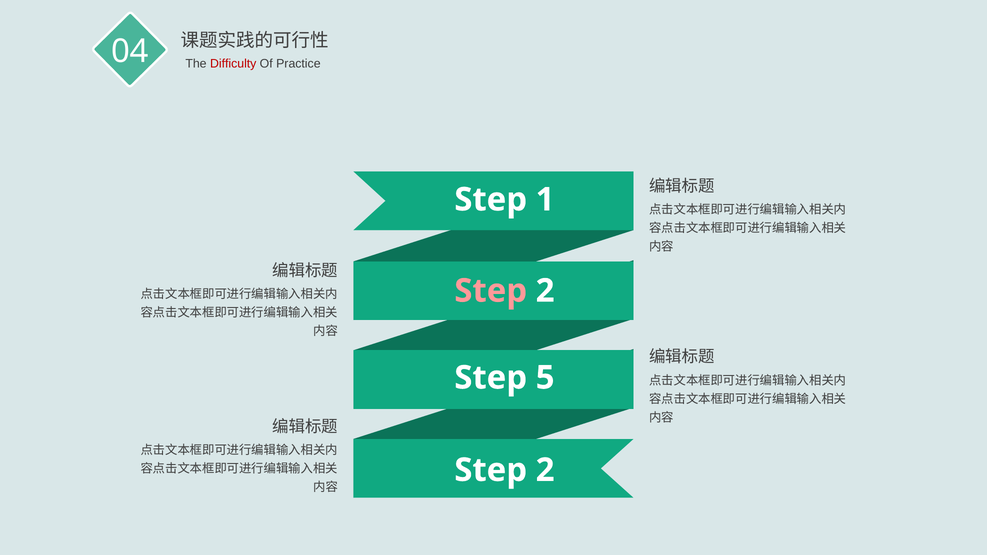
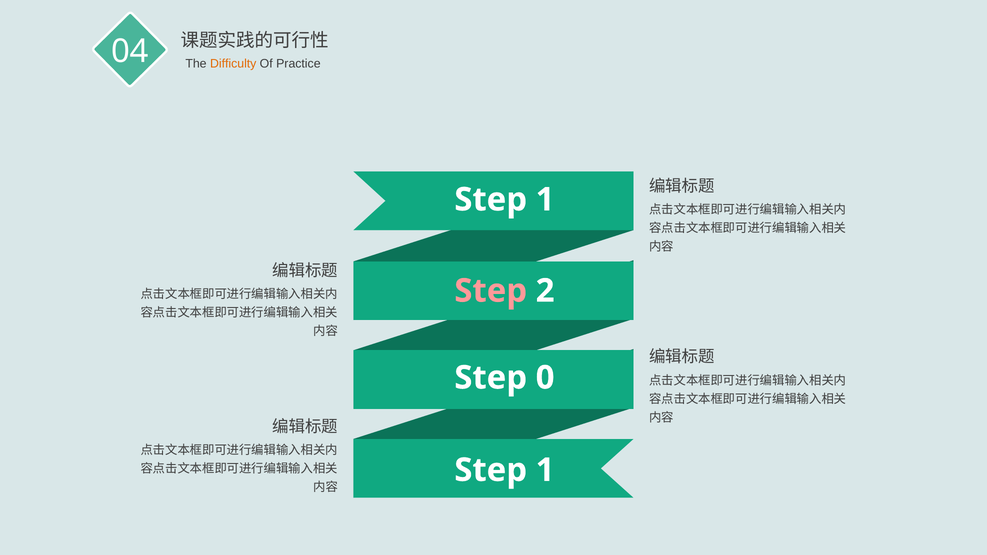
Difficulty colour: red -> orange
5: 5 -> 0
2 at (545, 470): 2 -> 1
